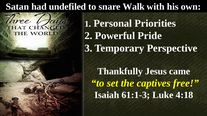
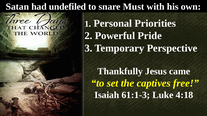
Walk: Walk -> Must
